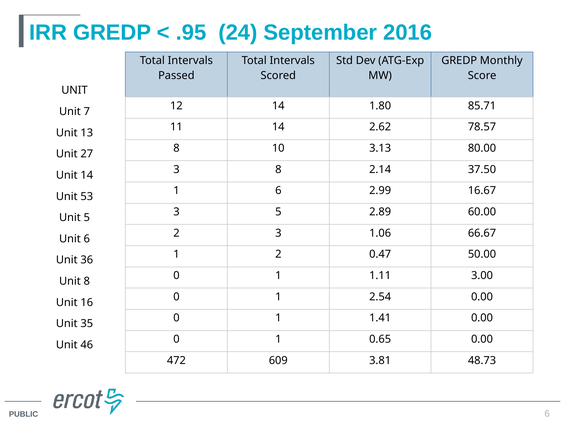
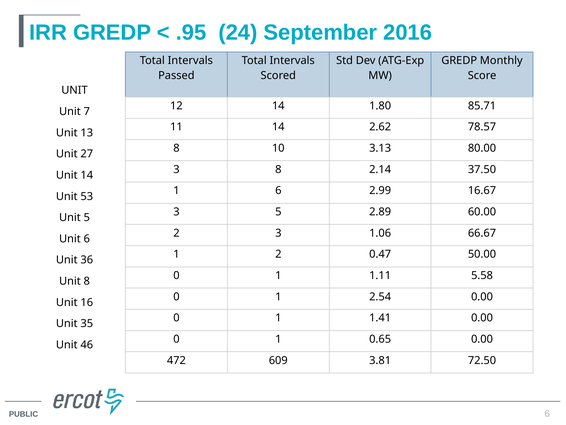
3.00: 3.00 -> 5.58
48.73: 48.73 -> 72.50
